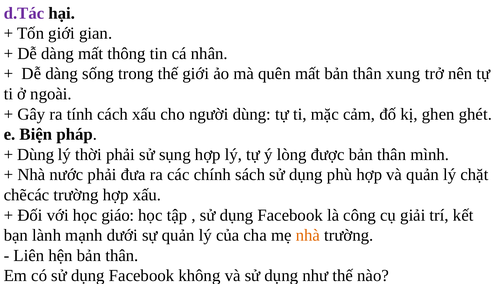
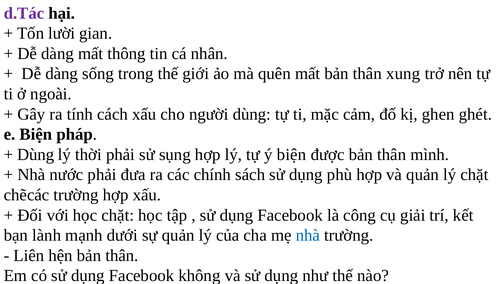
Tốn giới: giới -> lười
ý lòng: lòng -> biện
học giáo: giáo -> chặt
nhà at (308, 235) colour: orange -> blue
